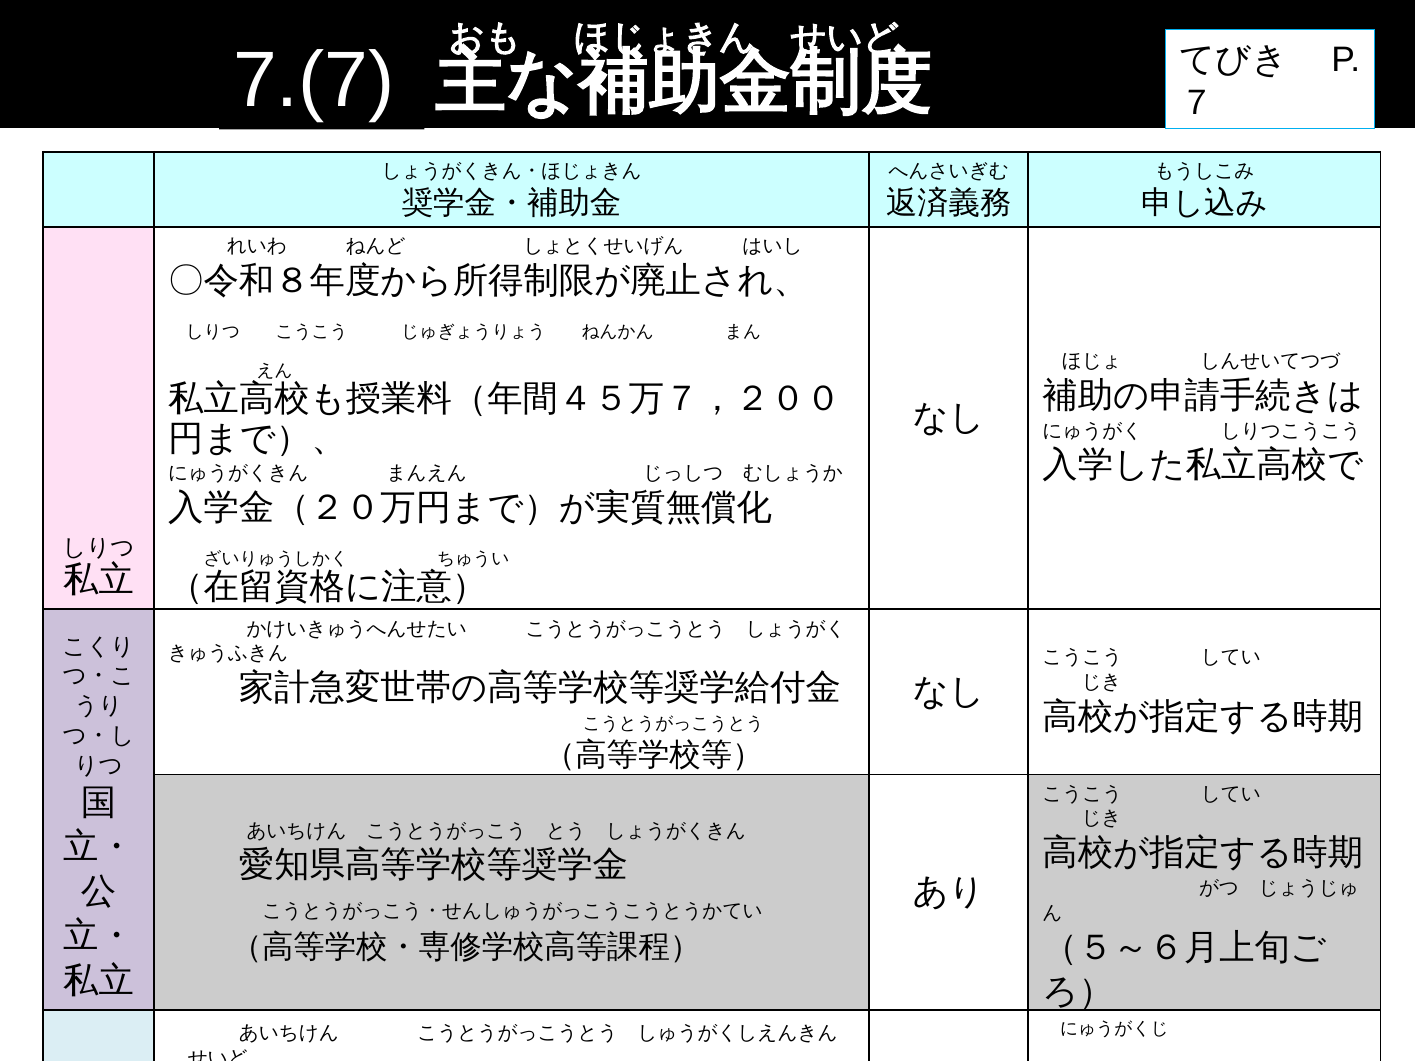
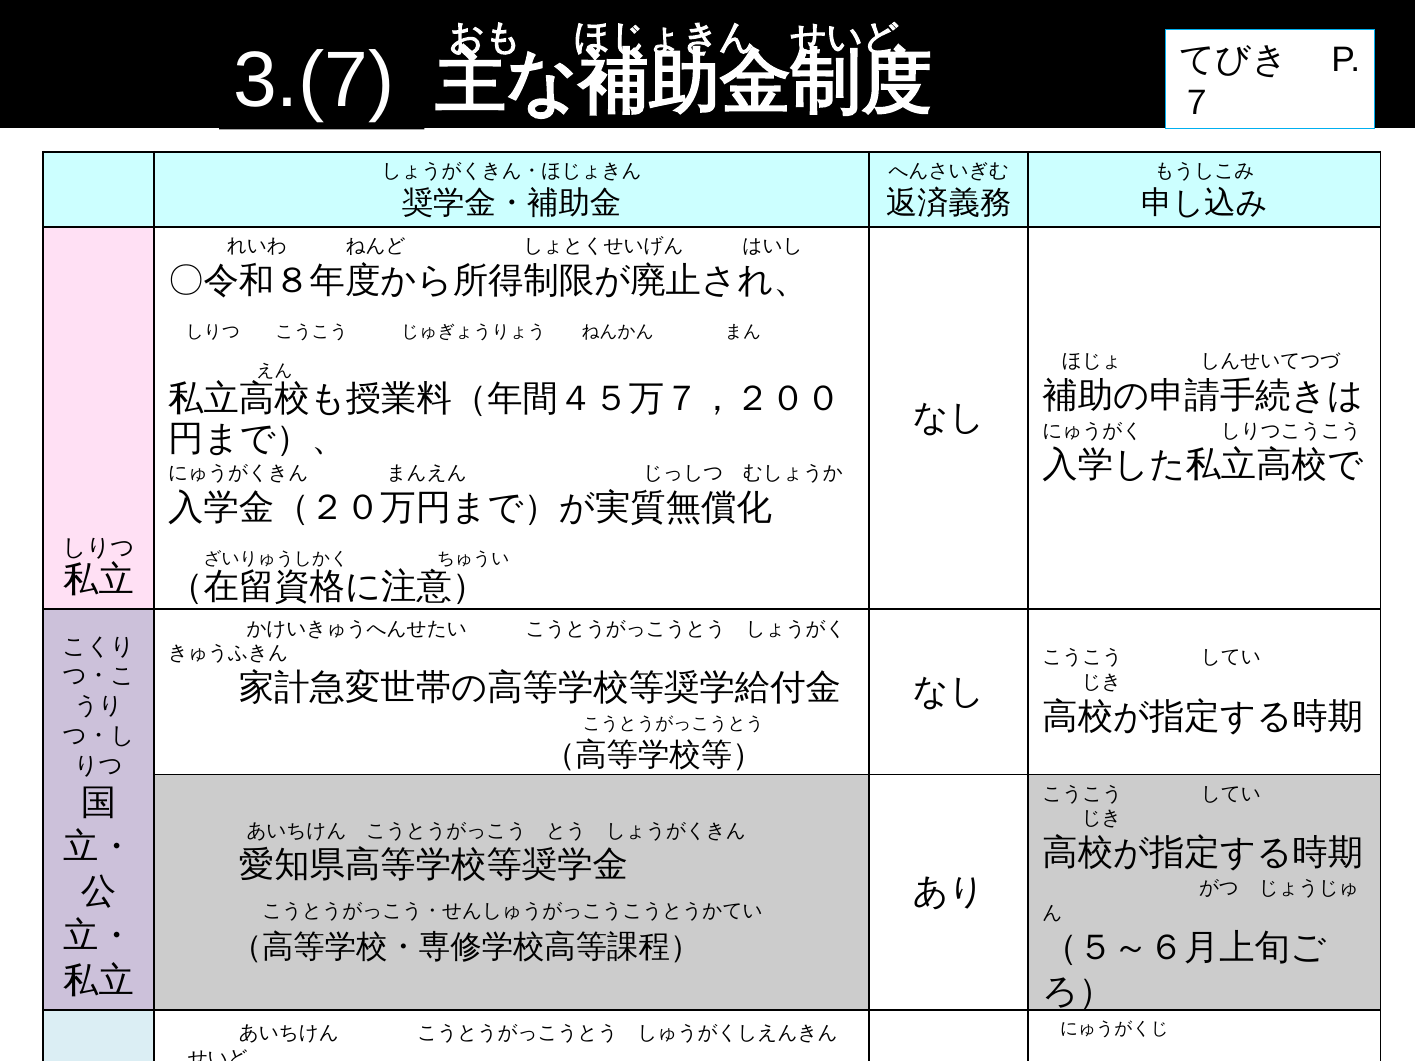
7.(7: 7.(7 -> 3.(7
